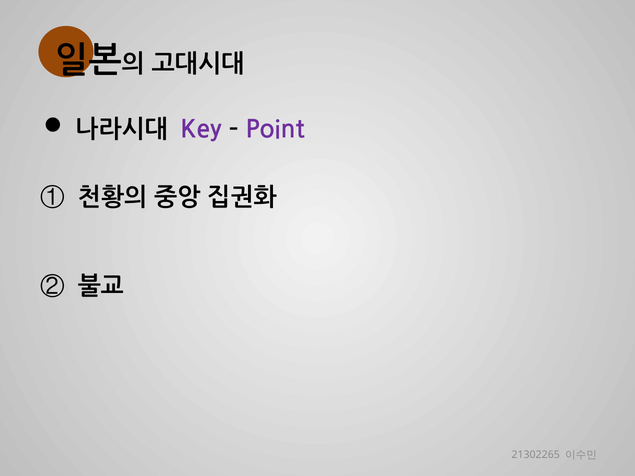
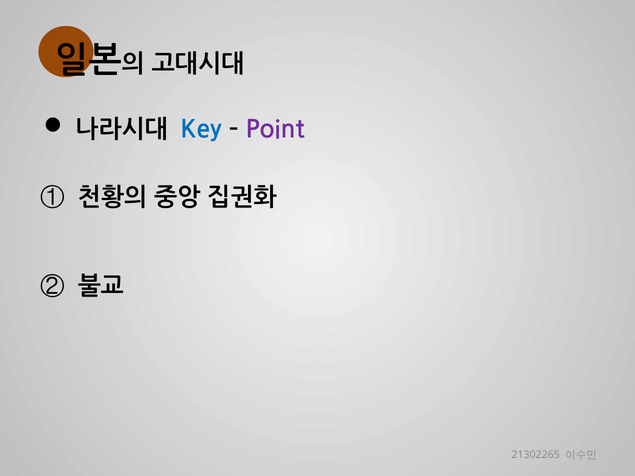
Key colour: purple -> blue
